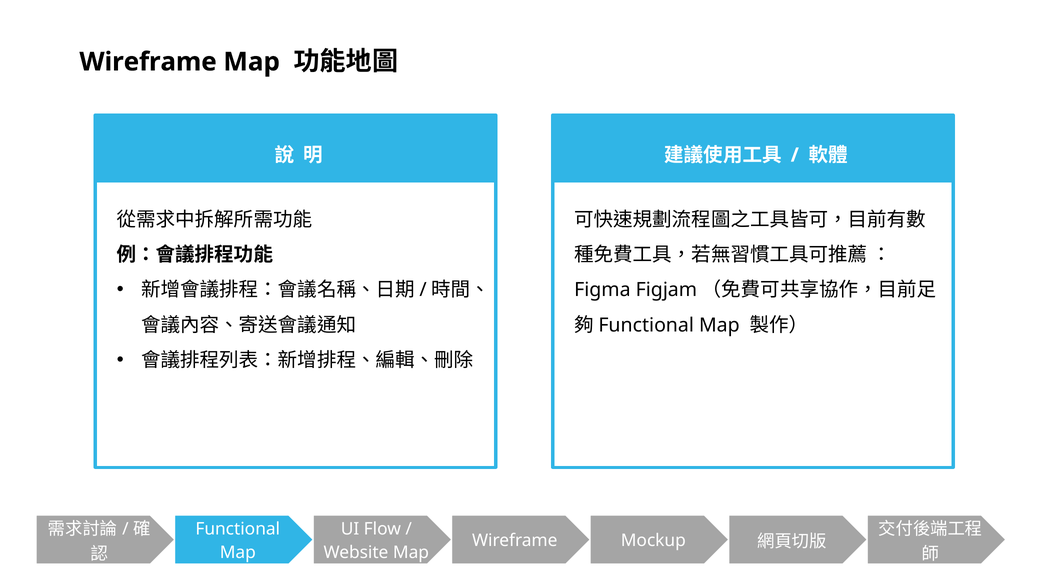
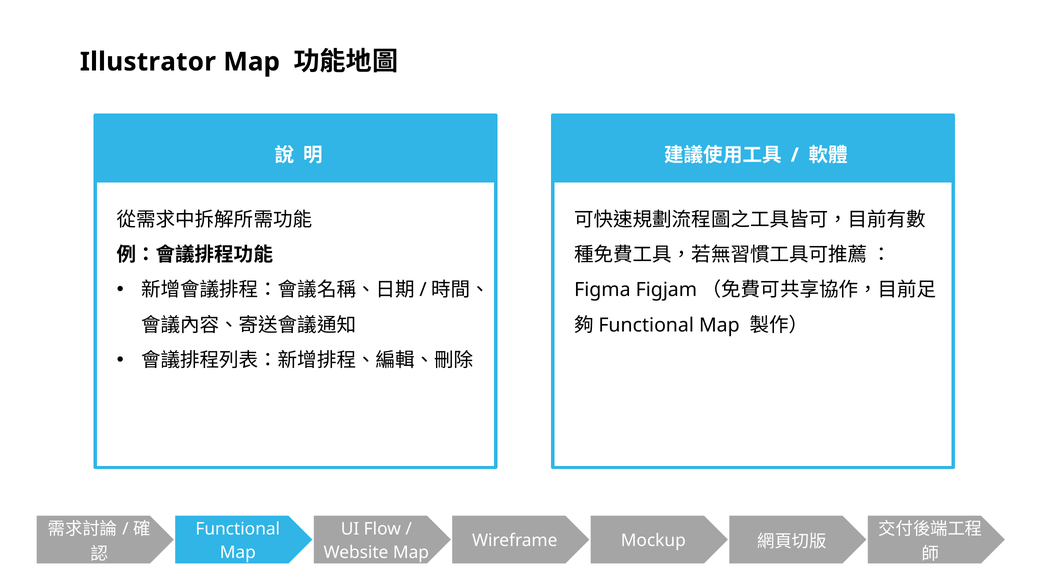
Wireframe at (148, 62): Wireframe -> Illustrator
